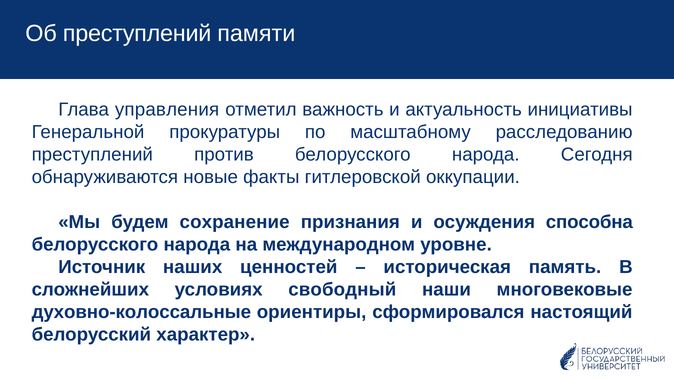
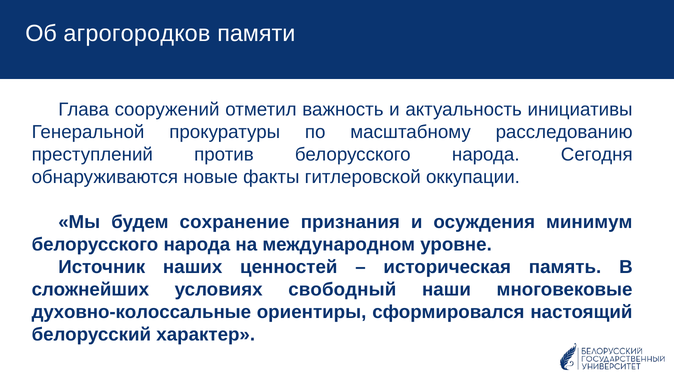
Об преступлений: преступлений -> агрогородков
управления: управления -> сооружений
способна: способна -> минимум
